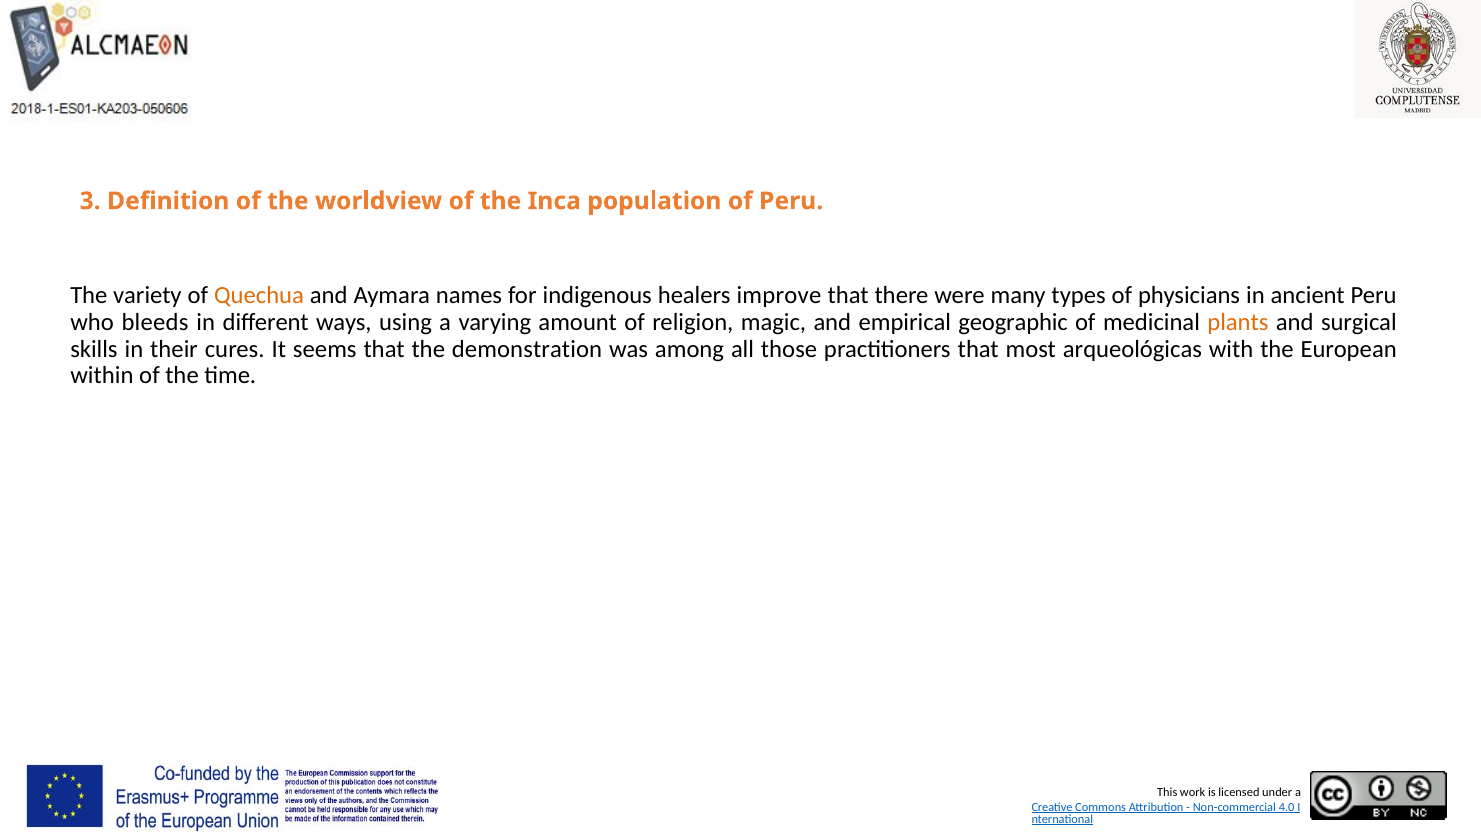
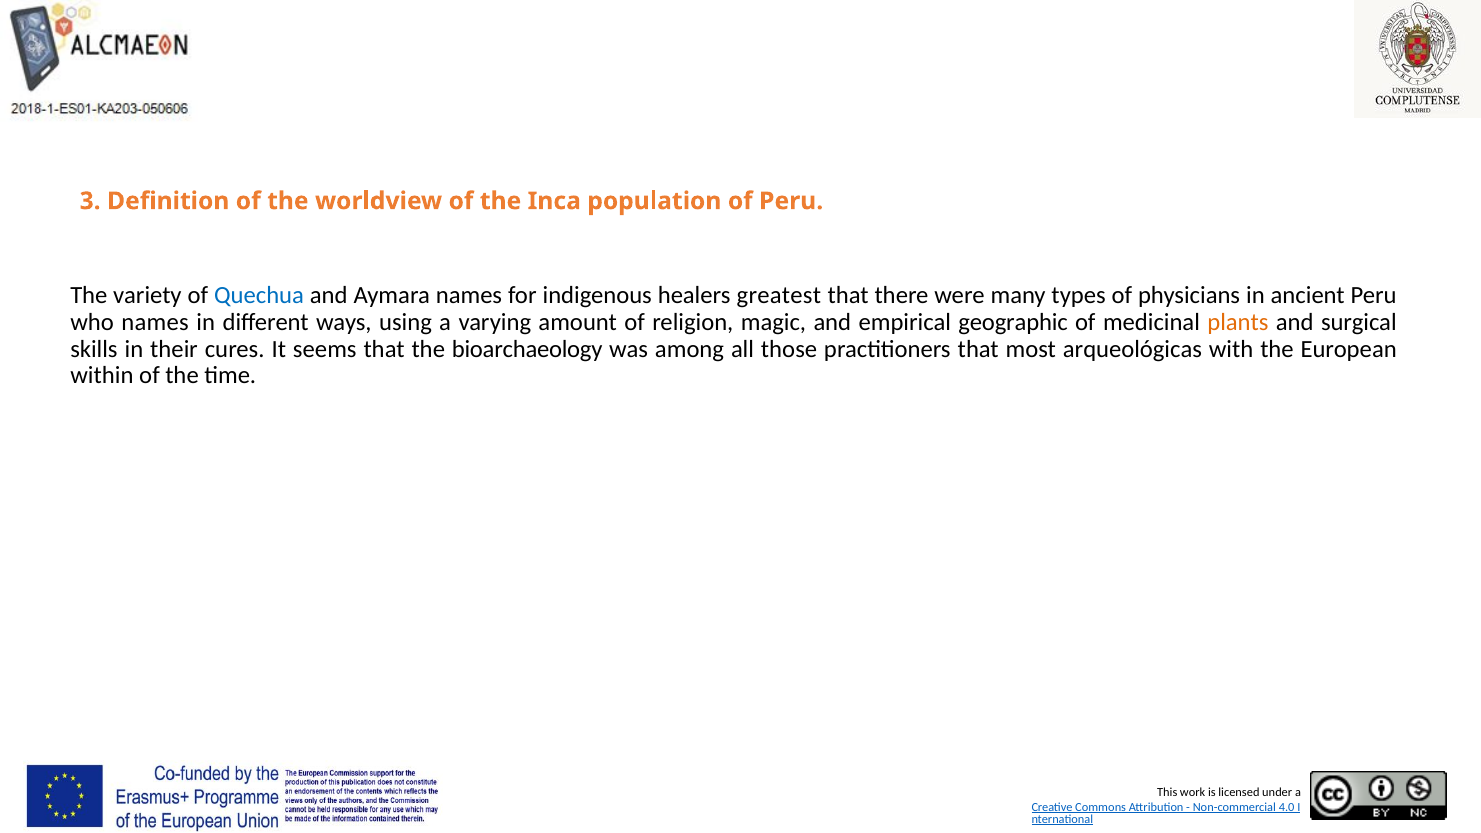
Quechua colour: orange -> blue
improve: improve -> greatest
who bleeds: bleeds -> names
demonstration: demonstration -> bioarchaeology
